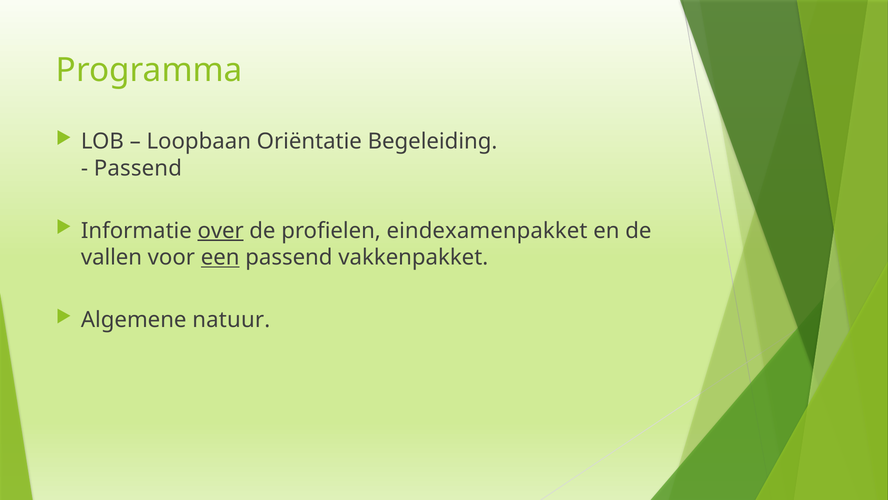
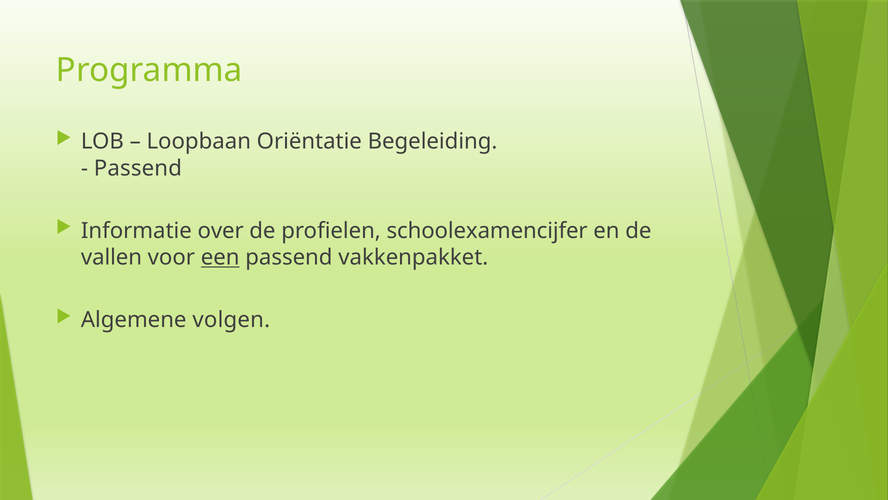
over underline: present -> none
eindexamenpakket: eindexamenpakket -> schoolexamencijfer
natuur: natuur -> volgen
